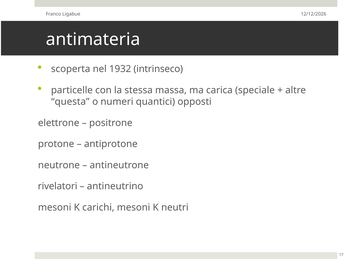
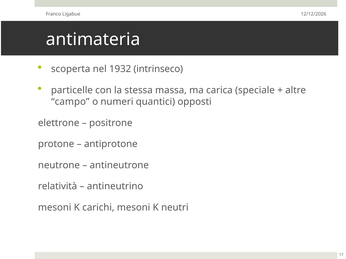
questa: questa -> campo
rivelatori: rivelatori -> relatività
